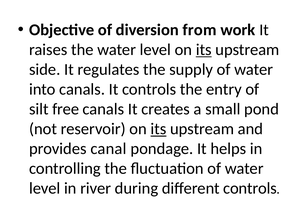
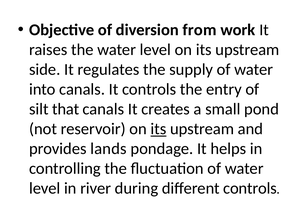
its at (204, 50) underline: present -> none
free: free -> that
canal: canal -> lands
